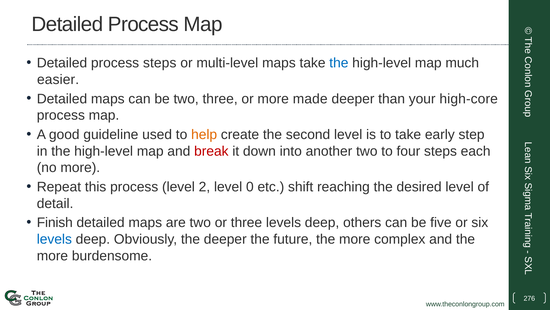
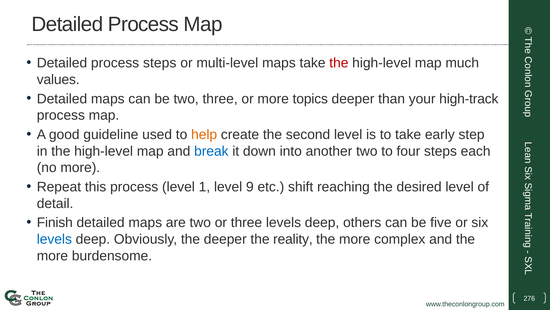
the at (339, 63) colour: blue -> red
easier: easier -> values
made: made -> topics
high-core: high-core -> high-track
break colour: red -> blue
2: 2 -> 1
0: 0 -> 9
future: future -> reality
